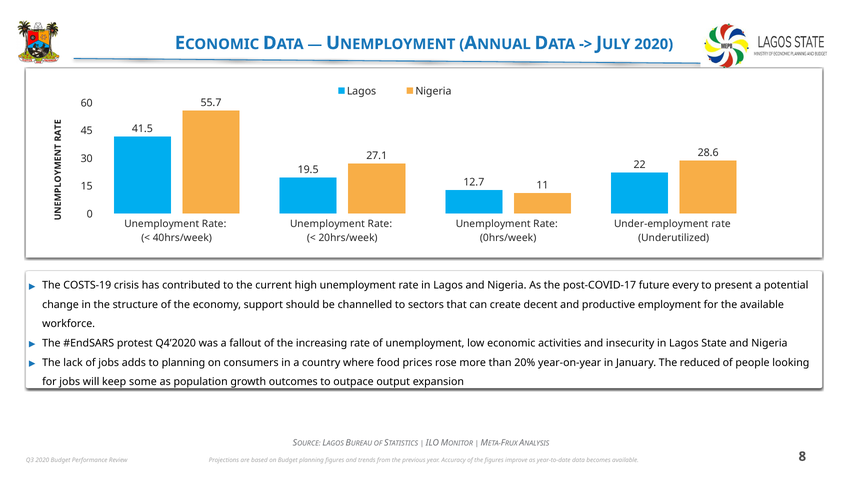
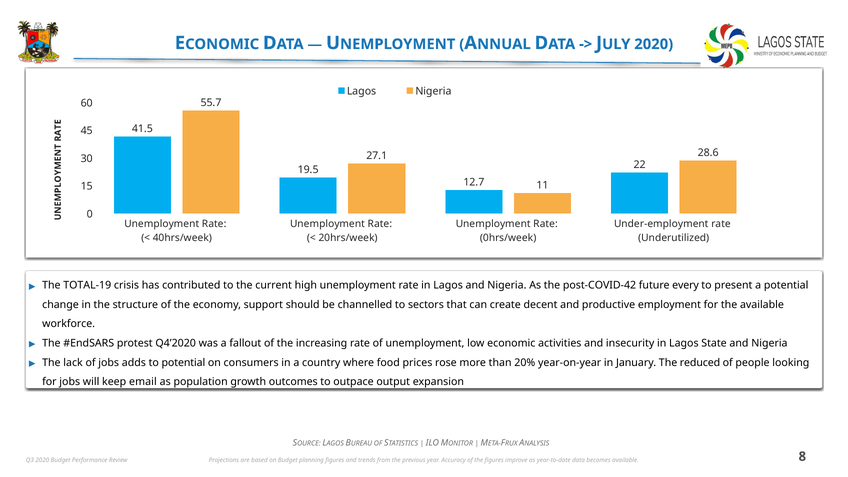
COSTS-19: COSTS-19 -> TOTAL-19
post-COVID-17: post-COVID-17 -> post-COVID-42
to planning: planning -> potential
some: some -> email
